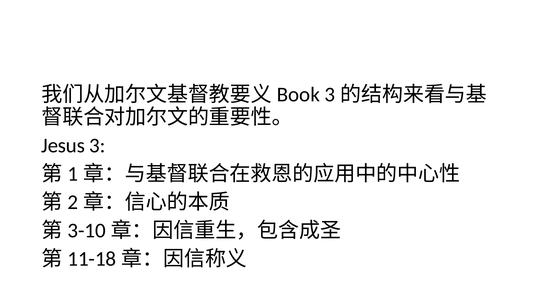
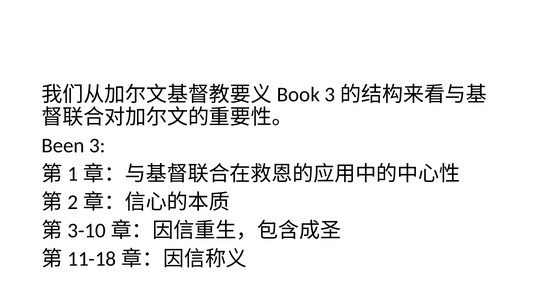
Jesus: Jesus -> Been
